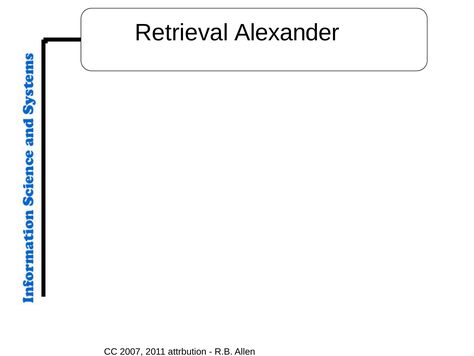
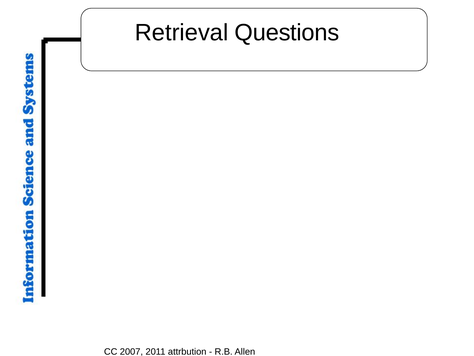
Alexander: Alexander -> Questions
